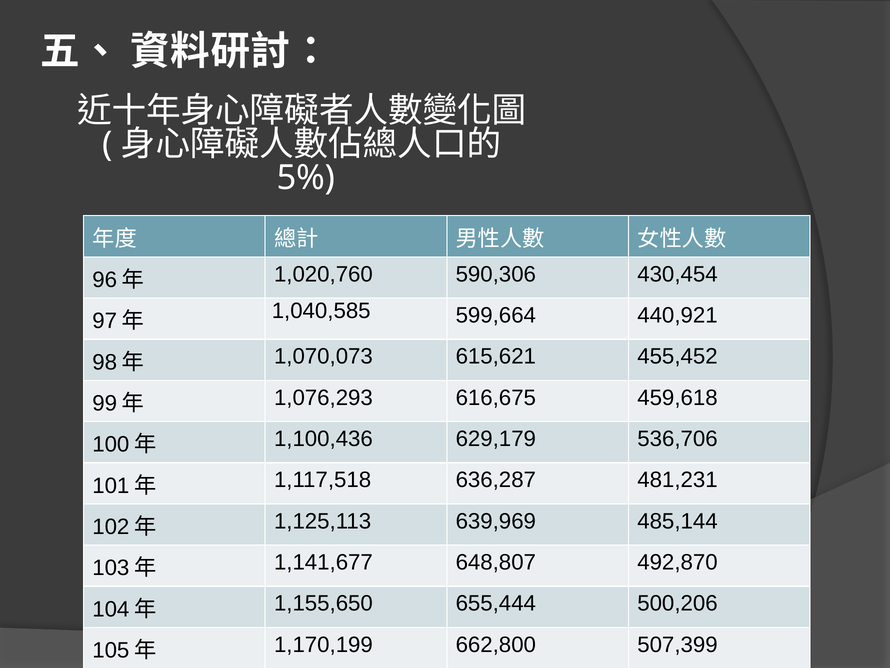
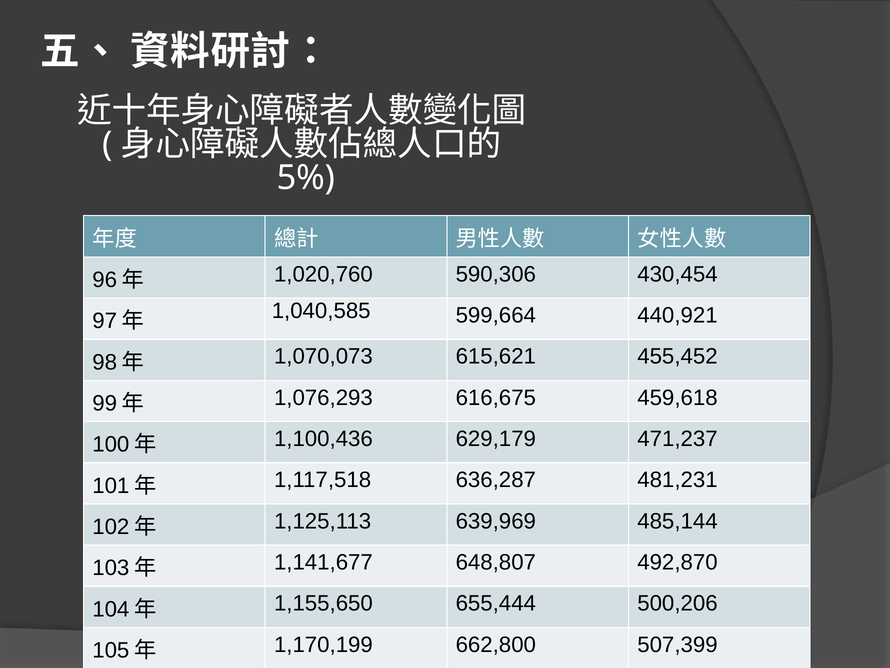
536,706: 536,706 -> 471,237
